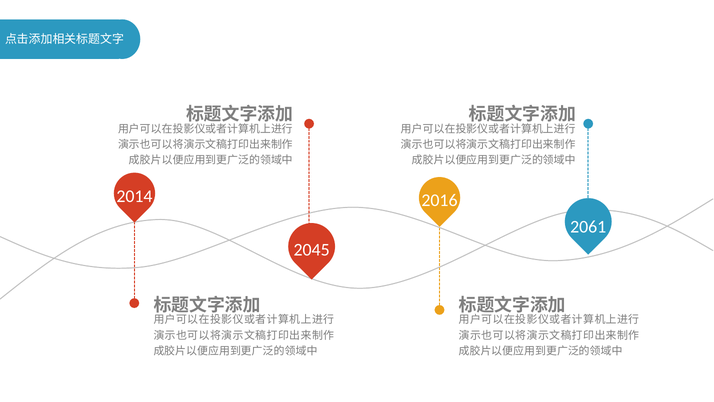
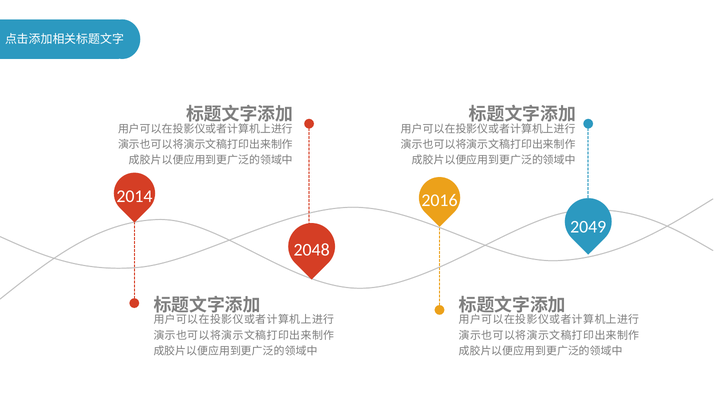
2061: 2061 -> 2049
2045: 2045 -> 2048
